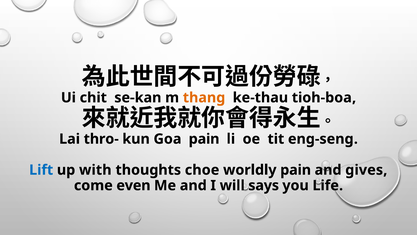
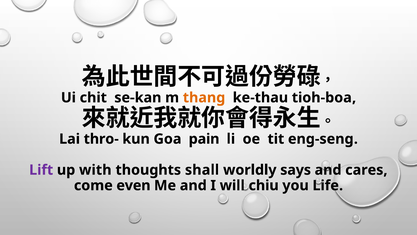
Lift colour: blue -> purple
choe: choe -> shall
worldly pain: pain -> says
gives: gives -> cares
says: says -> chiu
